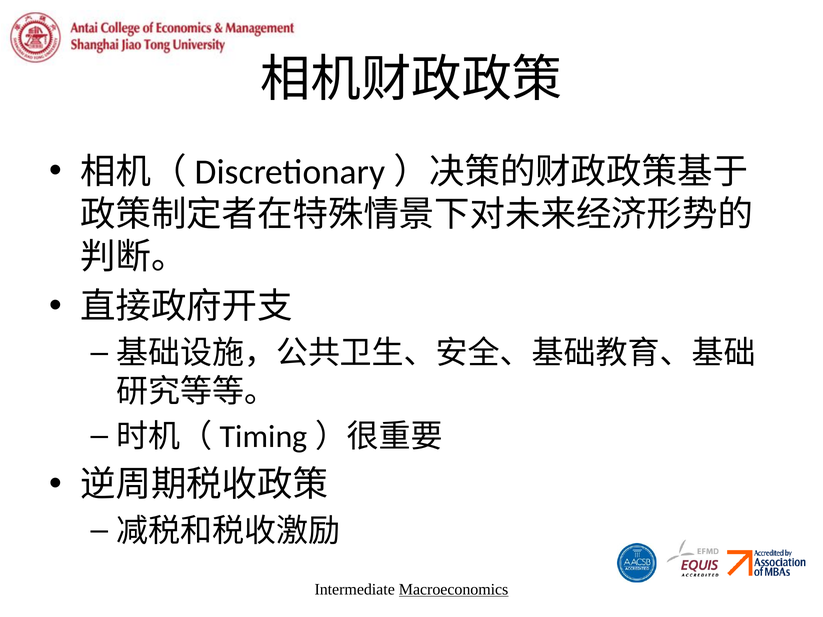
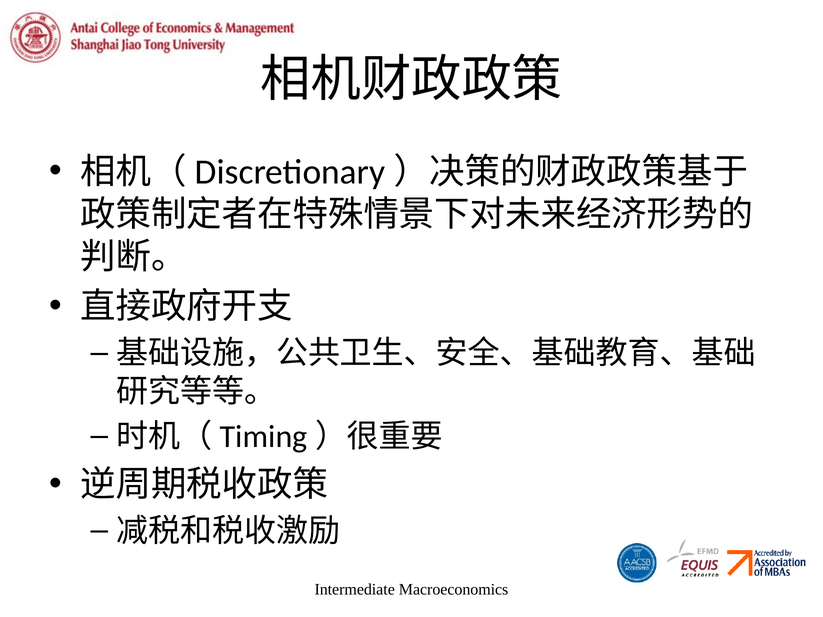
Macroeconomics underline: present -> none
